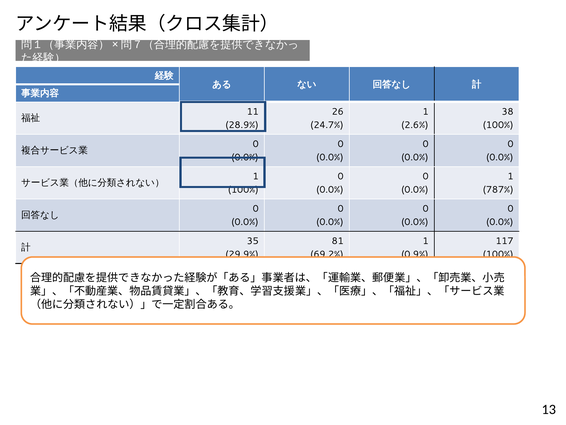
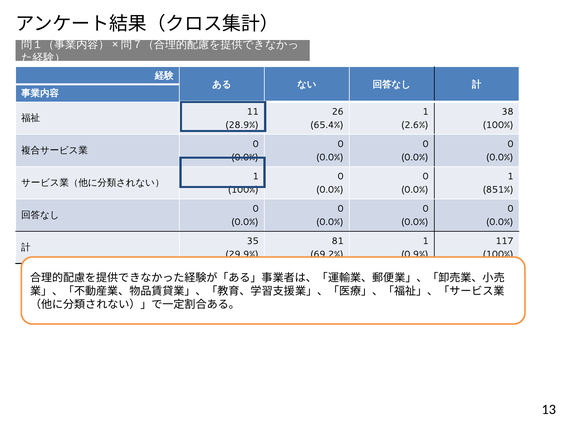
24.7%: 24.7% -> 65.4%
787%: 787% -> 851%
